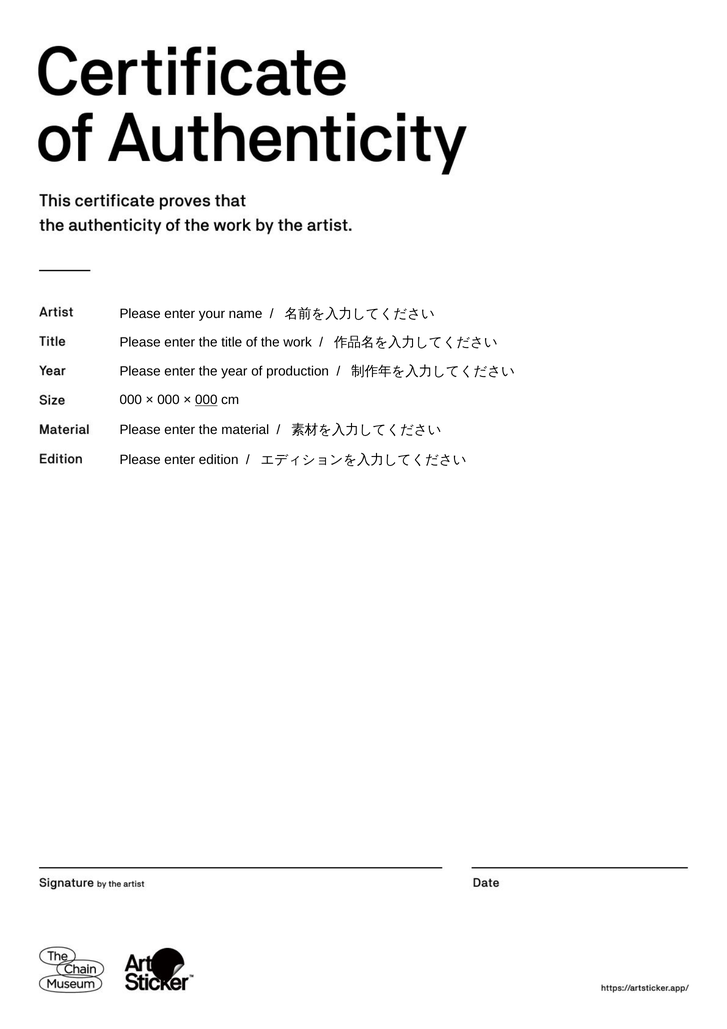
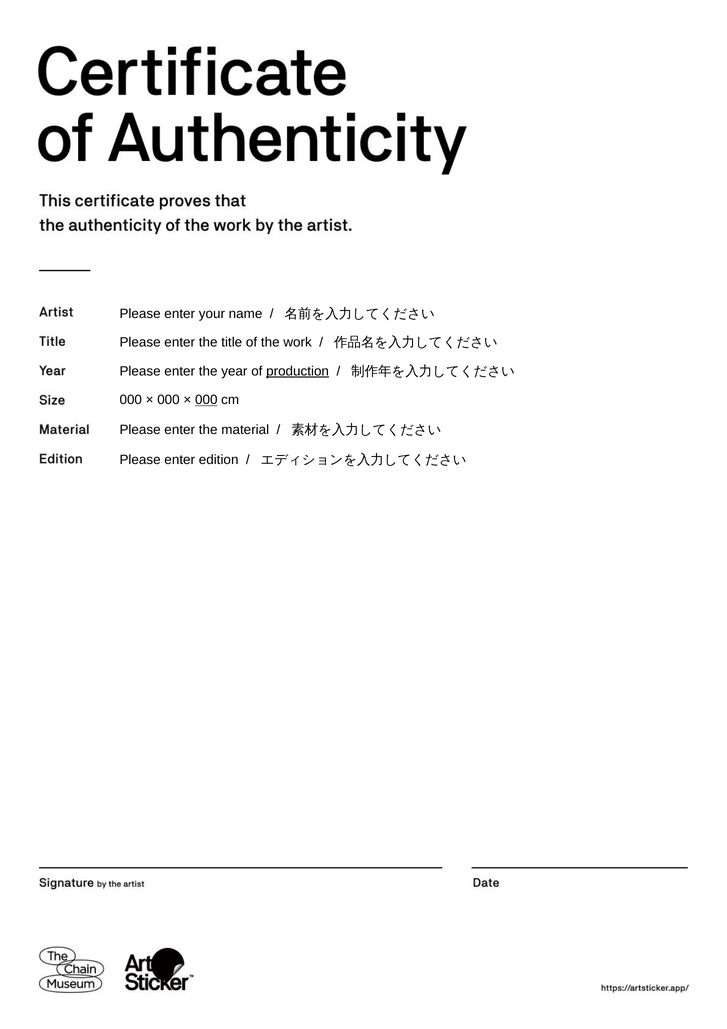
production underline: none -> present
